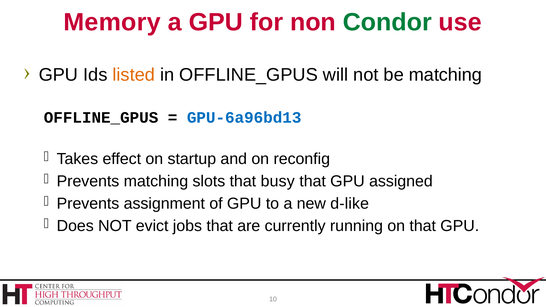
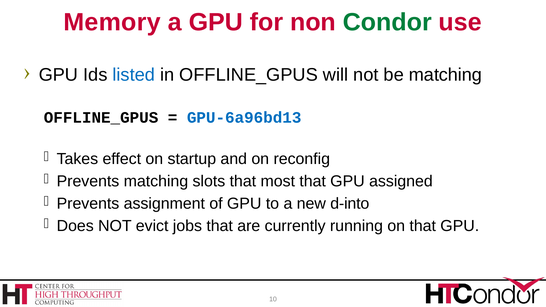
listed colour: orange -> blue
busy: busy -> most
d-like: d-like -> d-into
